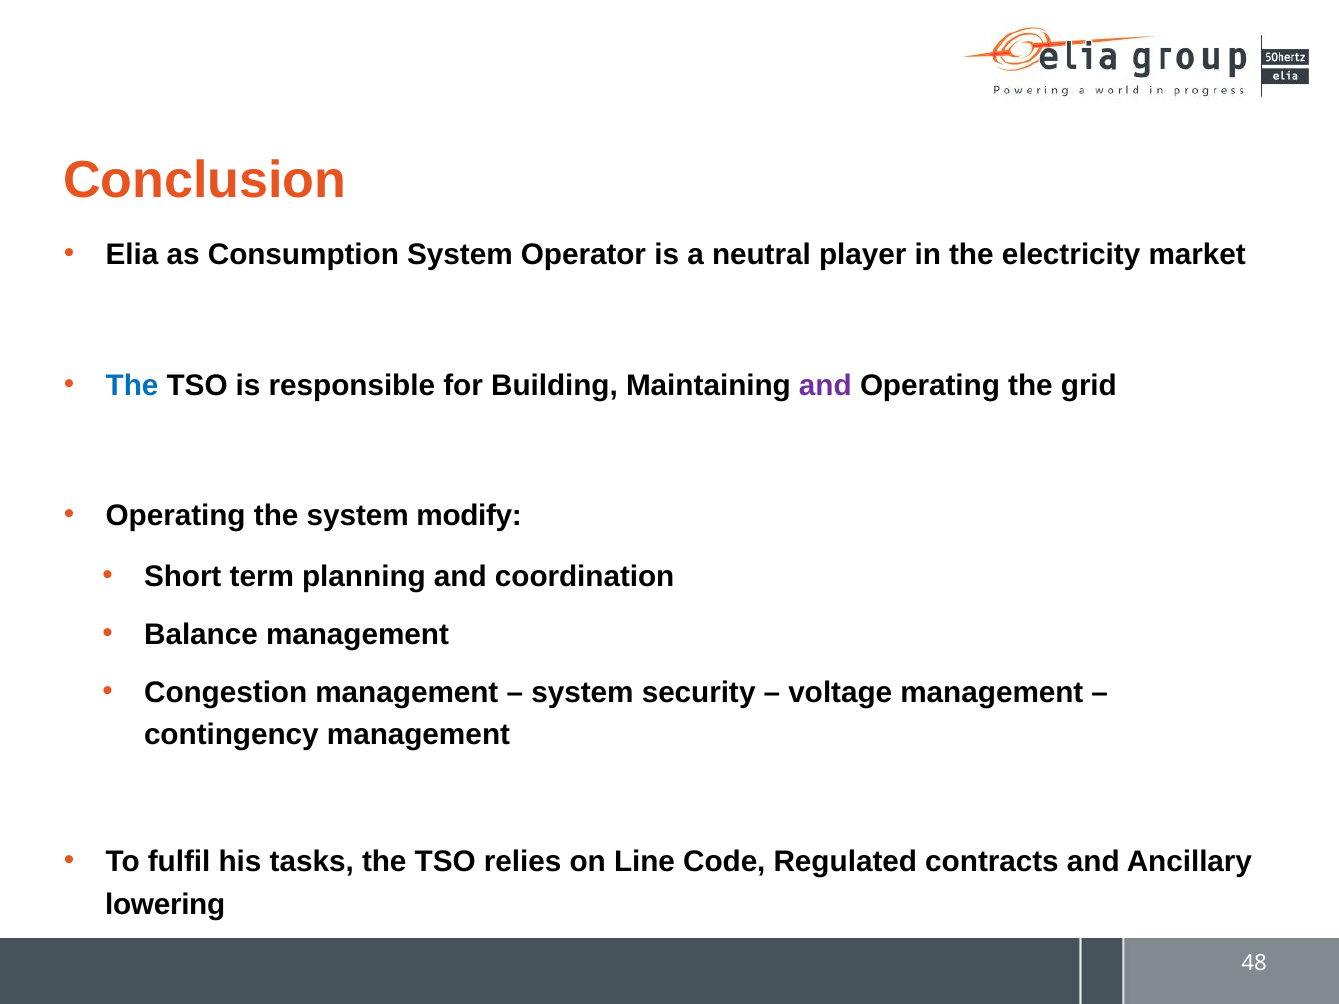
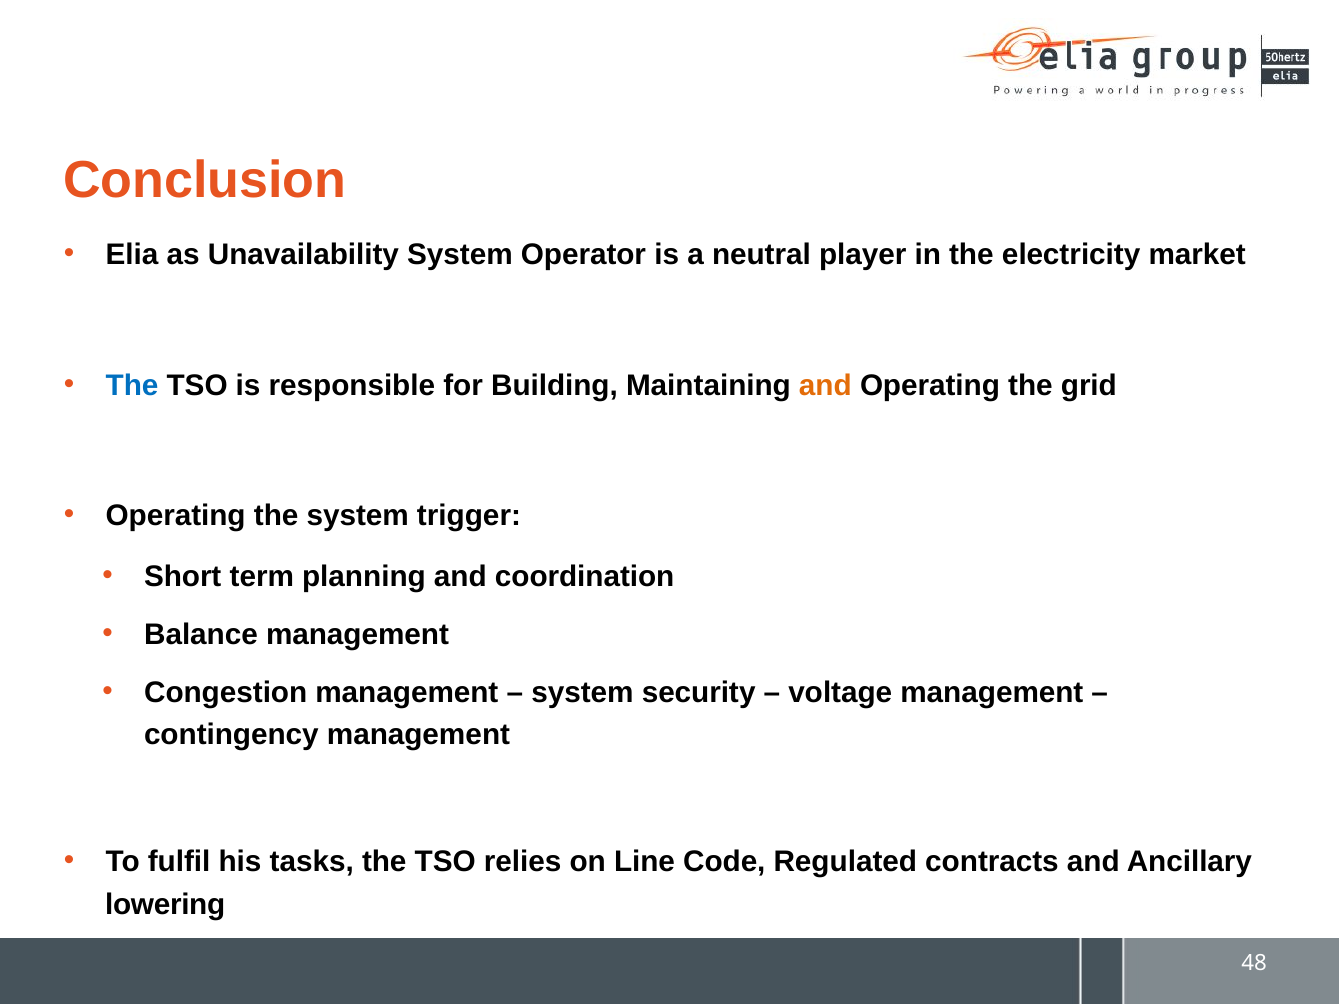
Consumption: Consumption -> Unavailability
and at (825, 385) colour: purple -> orange
modify: modify -> trigger
